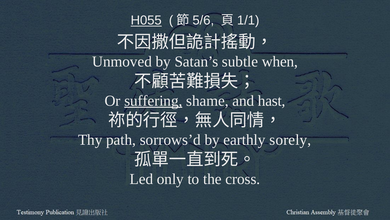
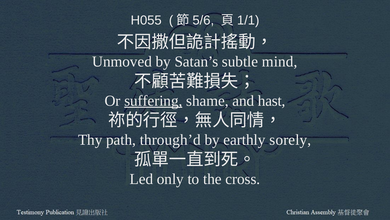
H055 underline: present -> none
when: when -> mind
sorrows’d: sorrows’d -> through’d
